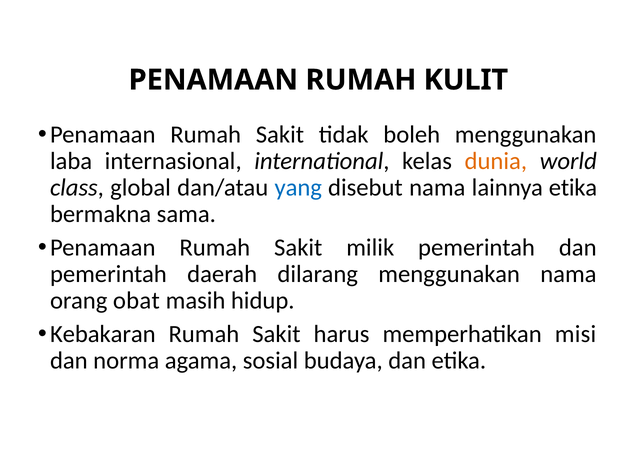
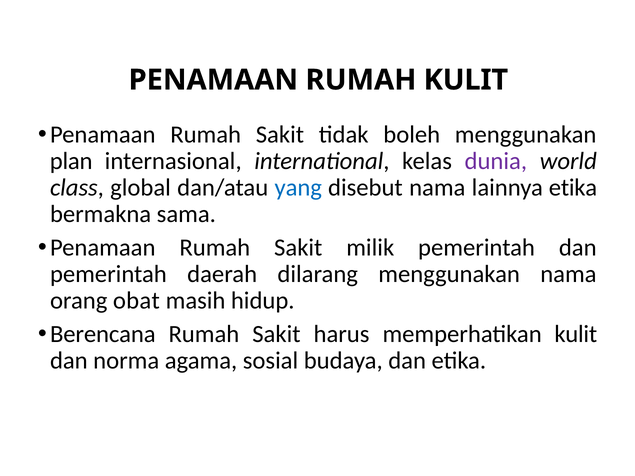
laba: laba -> plan
dunia colour: orange -> purple
Kebakaran: Kebakaran -> Berencana
memperhatikan misi: misi -> kulit
